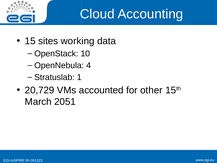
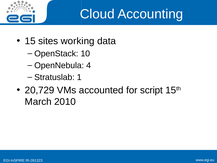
other: other -> script
2051: 2051 -> 2010
